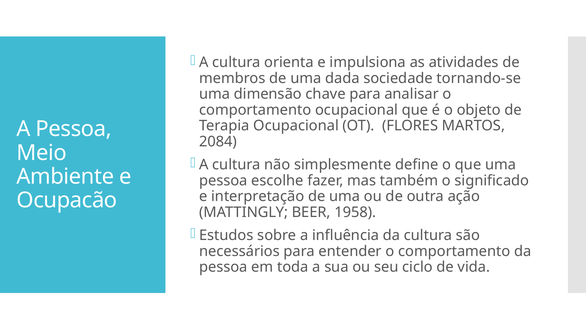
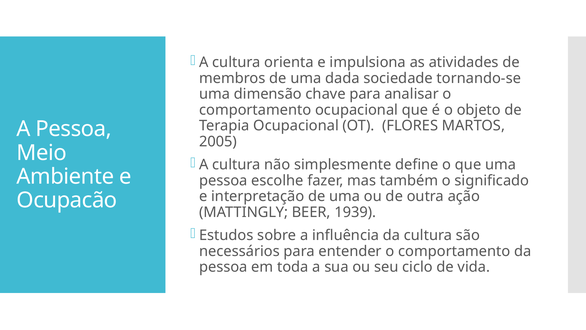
2084: 2084 -> 2005
1958: 1958 -> 1939
